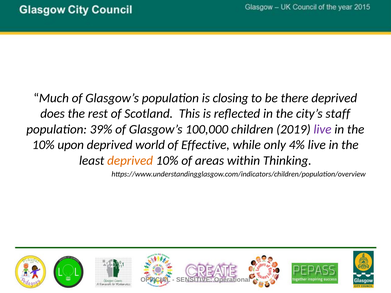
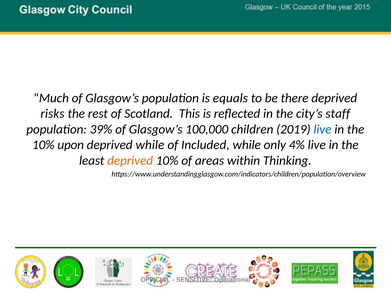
closing: closing -> equals
does: does -> risks
live at (323, 129) colour: purple -> blue
deprived world: world -> while
Effective: Effective -> Included
